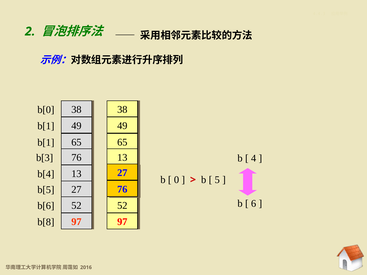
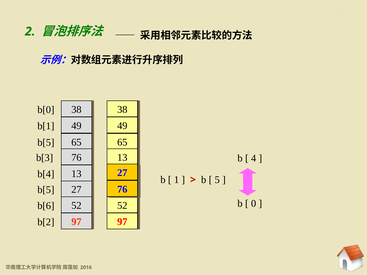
b[1 at (46, 143): b[1 -> b[5
0: 0 -> 1
6: 6 -> 0
b[8: b[8 -> b[2
